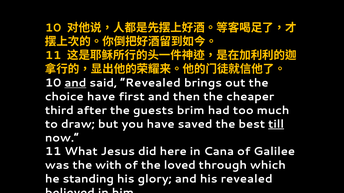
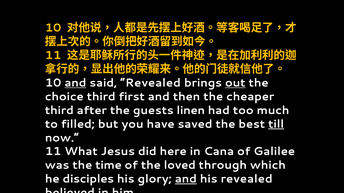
out underline: none -> present
choice have: have -> third
brim: brim -> linen
draw: draw -> filled
with: with -> time
standing: standing -> disciples
and at (186, 179) underline: none -> present
